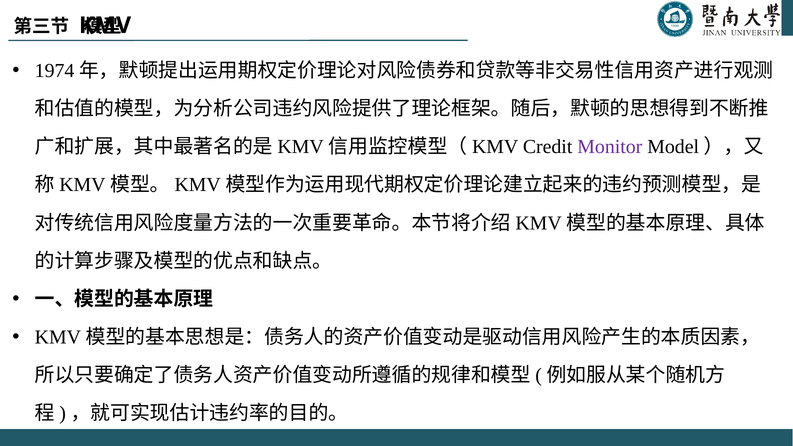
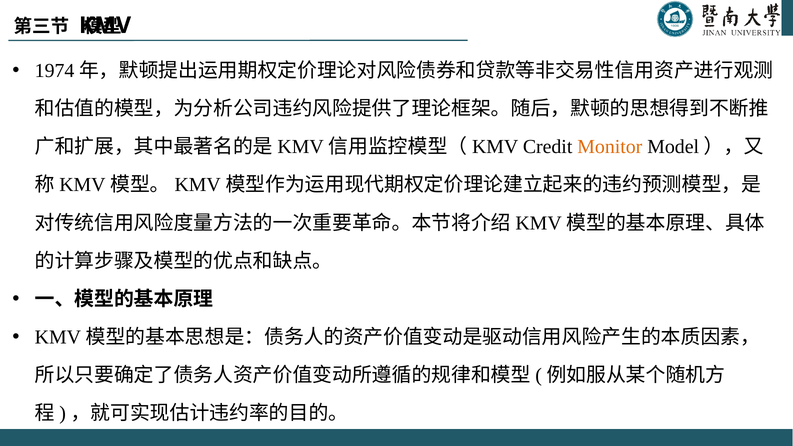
Monitor colour: purple -> orange
